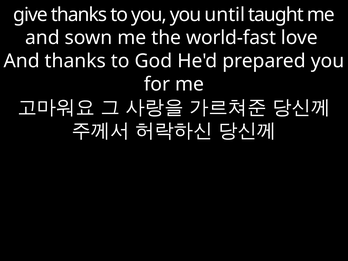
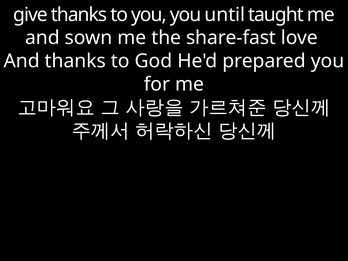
world-fast: world-fast -> share-fast
